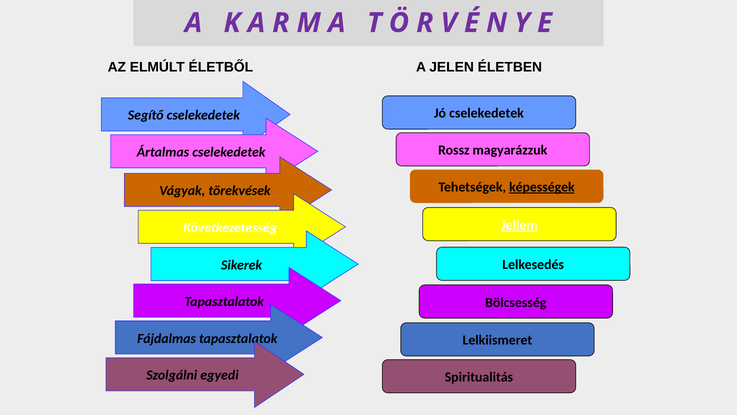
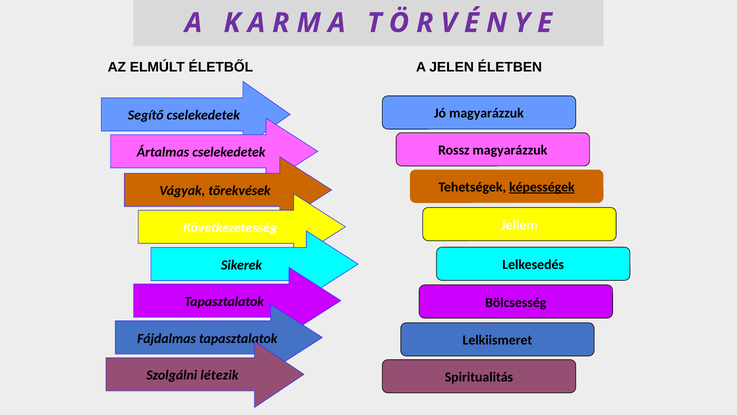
Jó cselekedetek: cselekedetek -> magyarázzuk
Jellem underline: present -> none
egyedi: egyedi -> létezik
